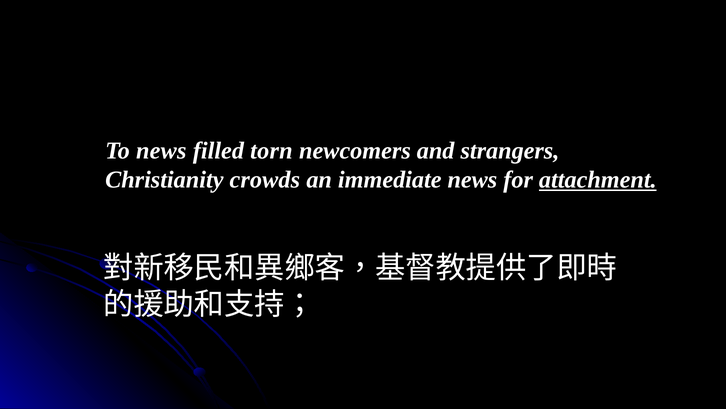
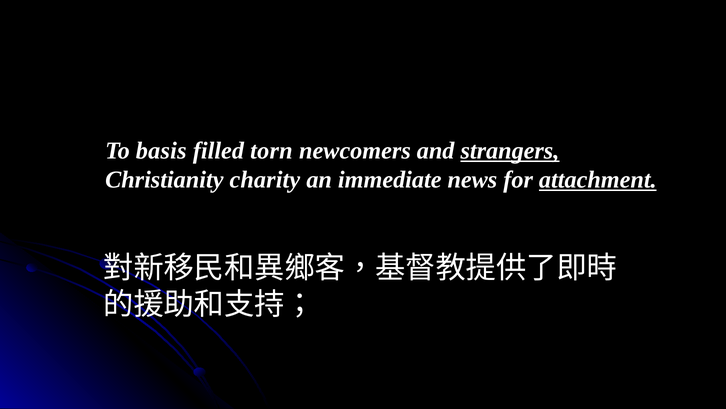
To news: news -> basis
strangers underline: none -> present
crowds: crowds -> charity
